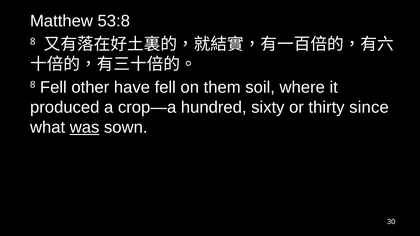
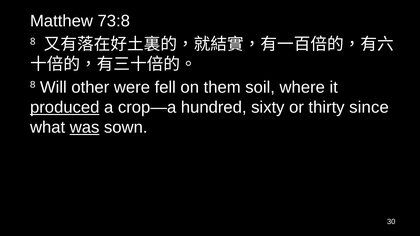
53:8: 53:8 -> 73:8
8 Fell: Fell -> Will
have: have -> were
produced underline: none -> present
